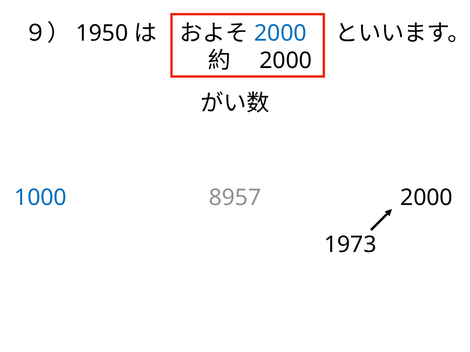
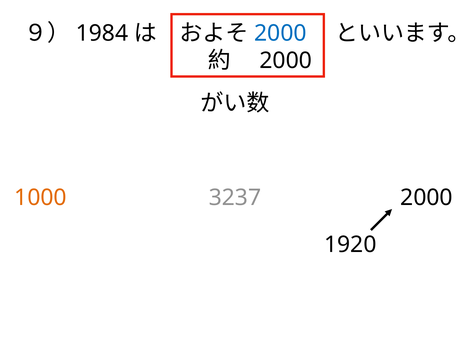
1950: 1950 -> 1984
1000 colour: blue -> orange
8957: 8957 -> 3237
1973: 1973 -> 1920
